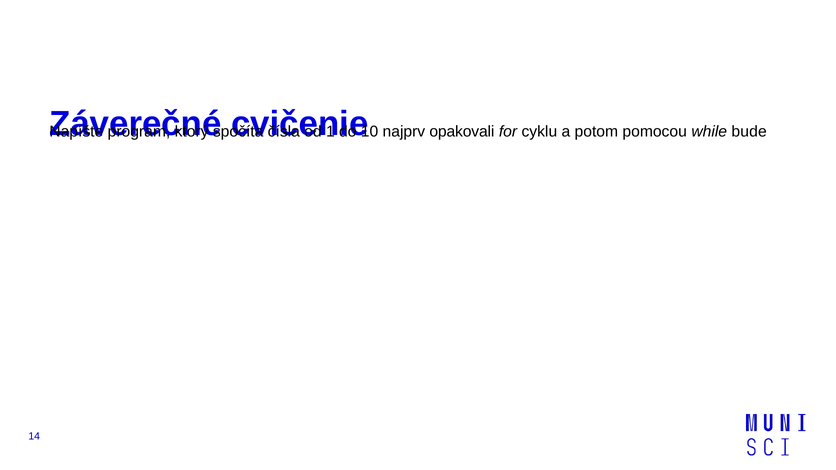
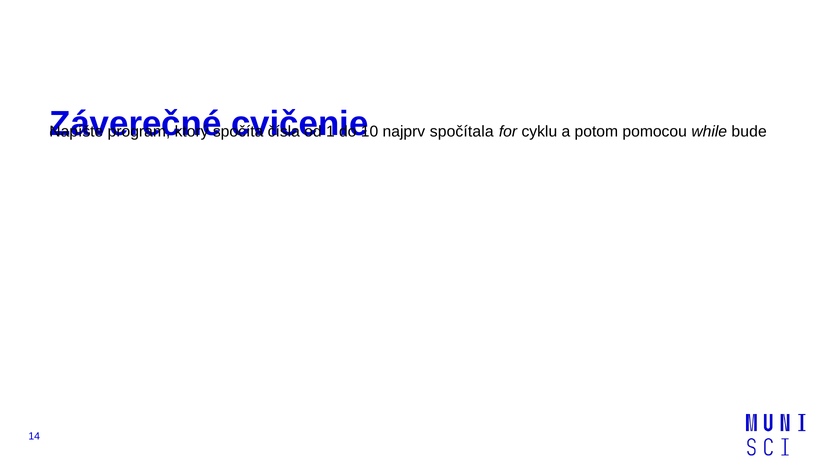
opakovali: opakovali -> spočítala
